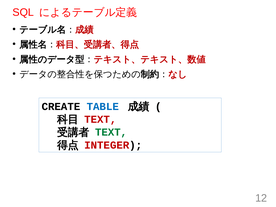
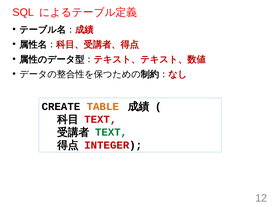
TABLE colour: blue -> orange
